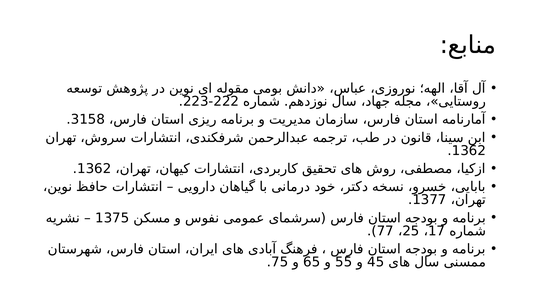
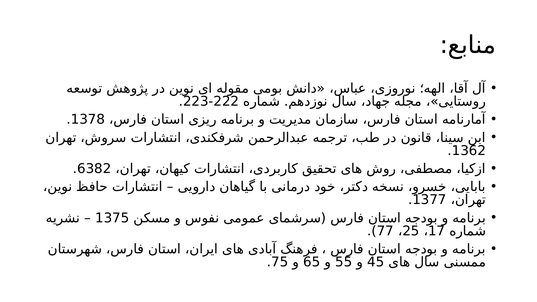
3158: 3158 -> 1378
1362 at (94, 169): 1362 -> 6382
